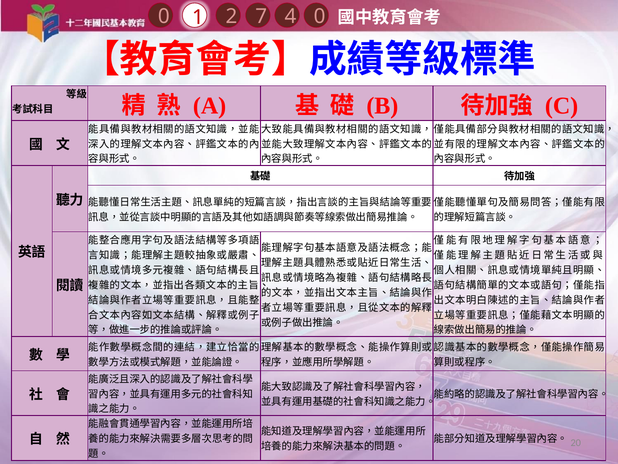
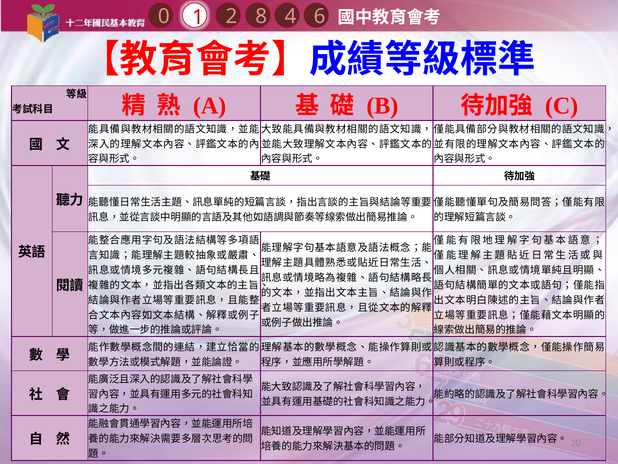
4 0: 0 -> 6
7: 7 -> 8
